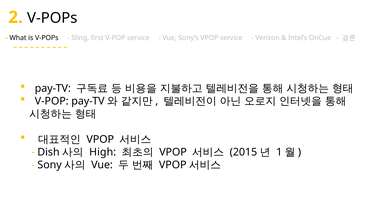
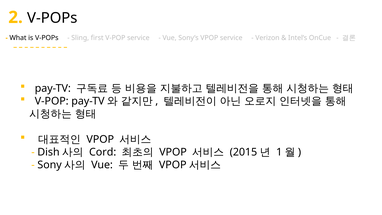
High: High -> Cord
